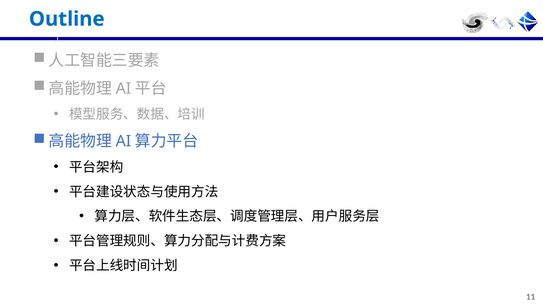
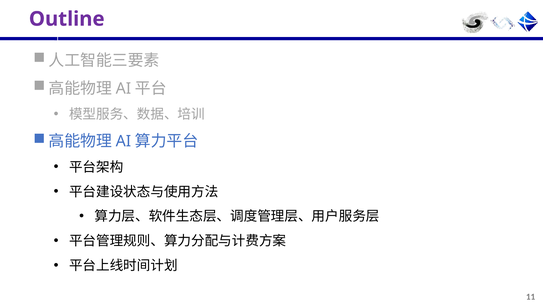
Outline colour: blue -> purple
